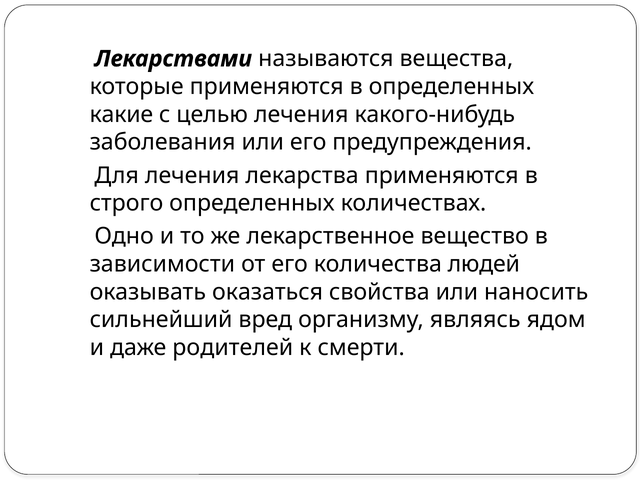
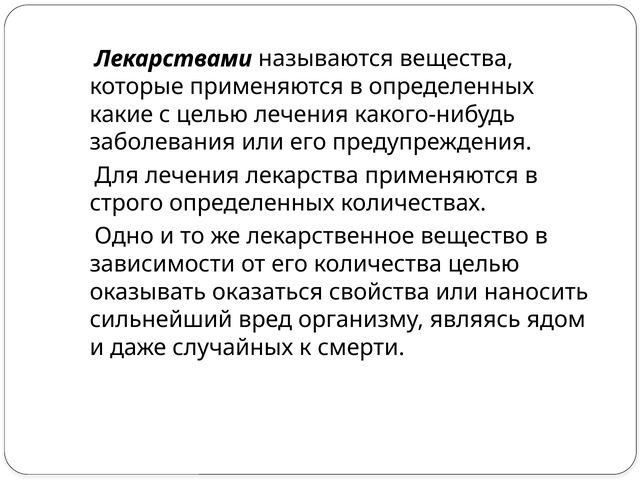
количества людей: людей -> целью
родителей: родителей -> случайных
